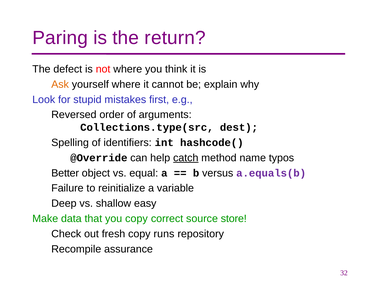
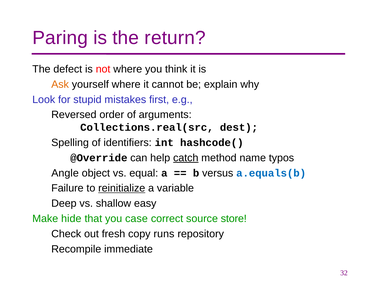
Collections.type(src: Collections.type(src -> Collections.real(src
Better: Better -> Angle
a.equals(b colour: purple -> blue
reinitialize underline: none -> present
data: data -> hide
you copy: copy -> case
assurance: assurance -> immediate
